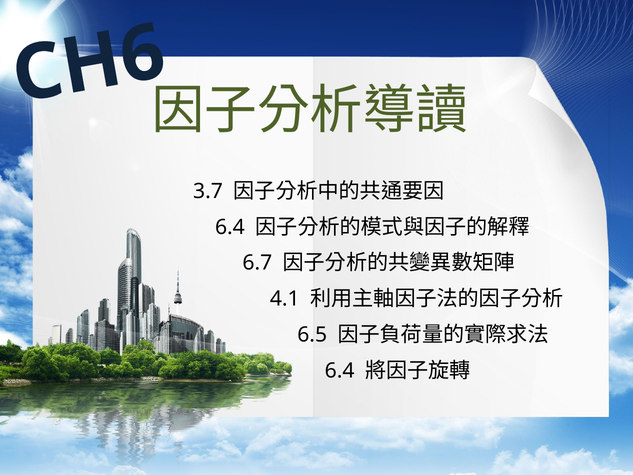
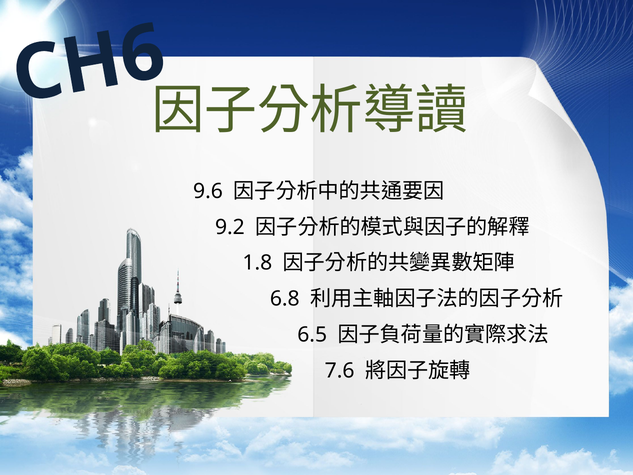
3.7: 3.7 -> 9.6
6.4 at (230, 227): 6.4 -> 9.2
6.7: 6.7 -> 1.8
4.1: 4.1 -> 6.8
6.4 at (340, 370): 6.4 -> 7.6
